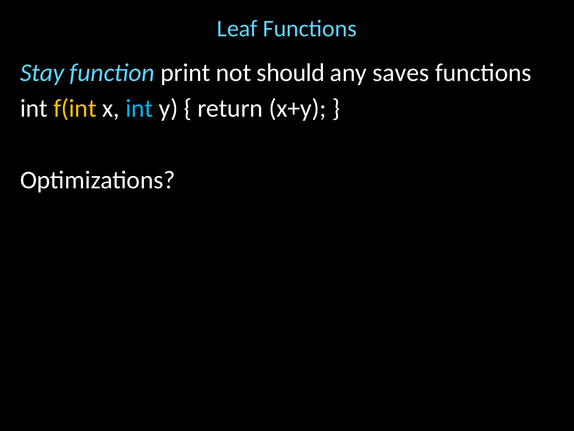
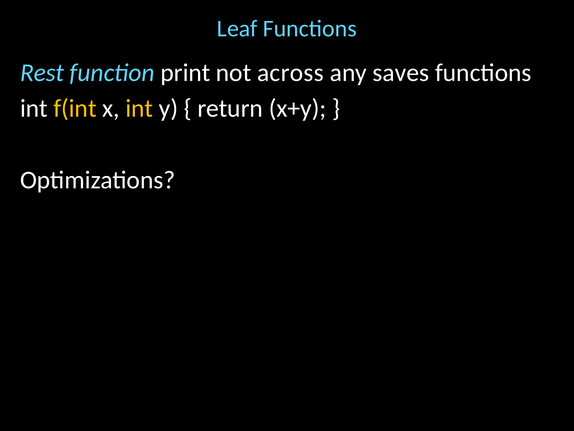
Stay: Stay -> Rest
should: should -> across
int at (139, 108) colour: light blue -> yellow
